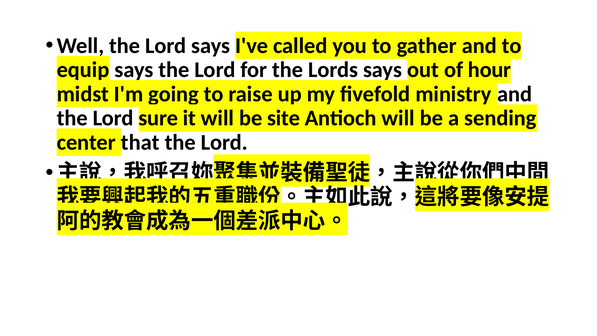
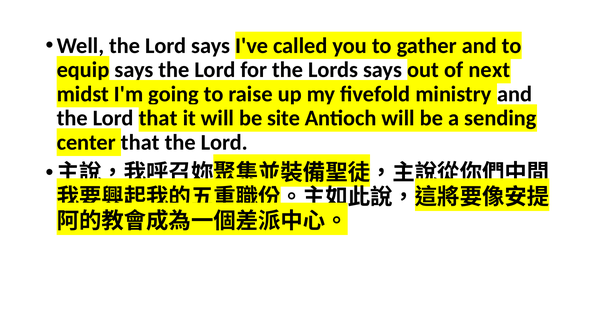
hour: hour -> next
Lord sure: sure -> that
